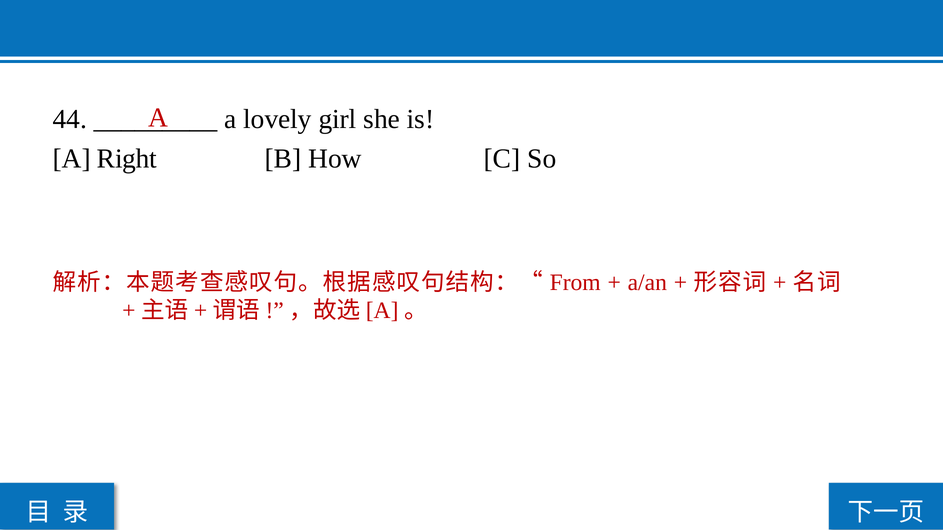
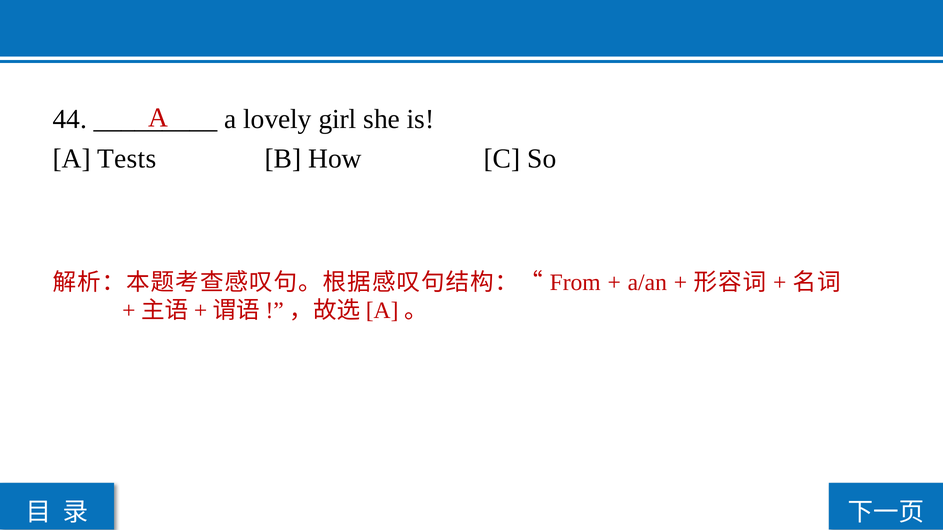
Right: Right -> Tests
